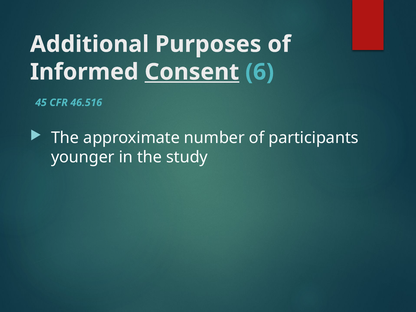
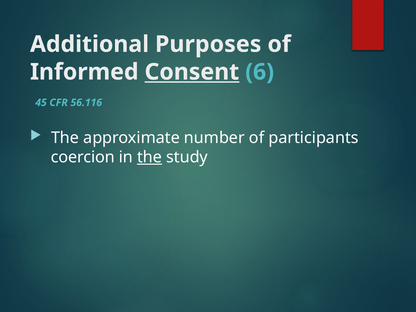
46.516: 46.516 -> 56.116
younger: younger -> coercion
the at (150, 157) underline: none -> present
